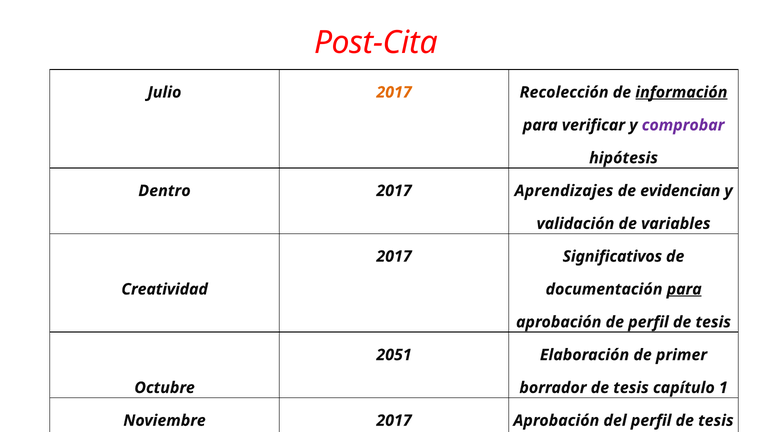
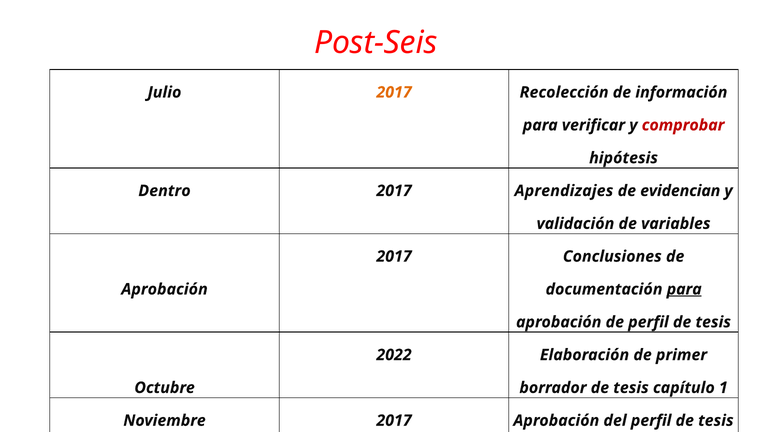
Post-Cita: Post-Cita -> Post-Seis
información underline: present -> none
comprobar colour: purple -> red
Significativos: Significativos -> Conclusiones
Creatividad at (165, 289): Creatividad -> Aprobación
2051: 2051 -> 2022
